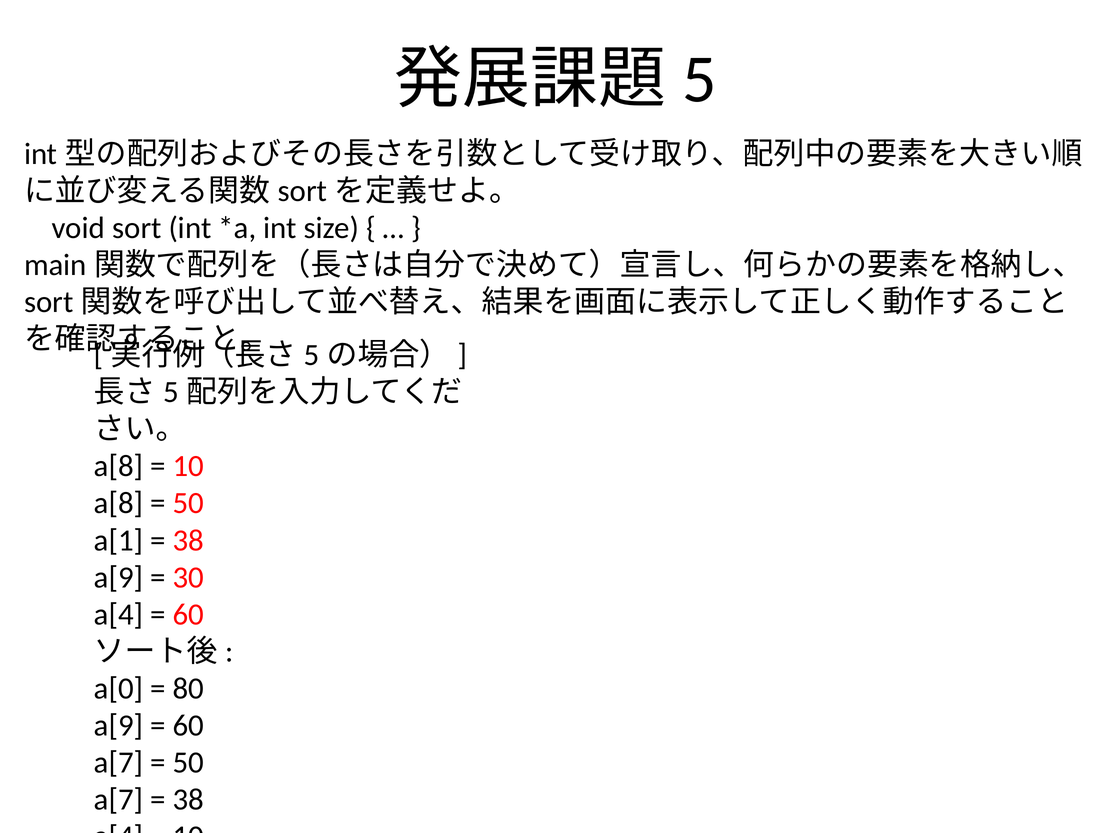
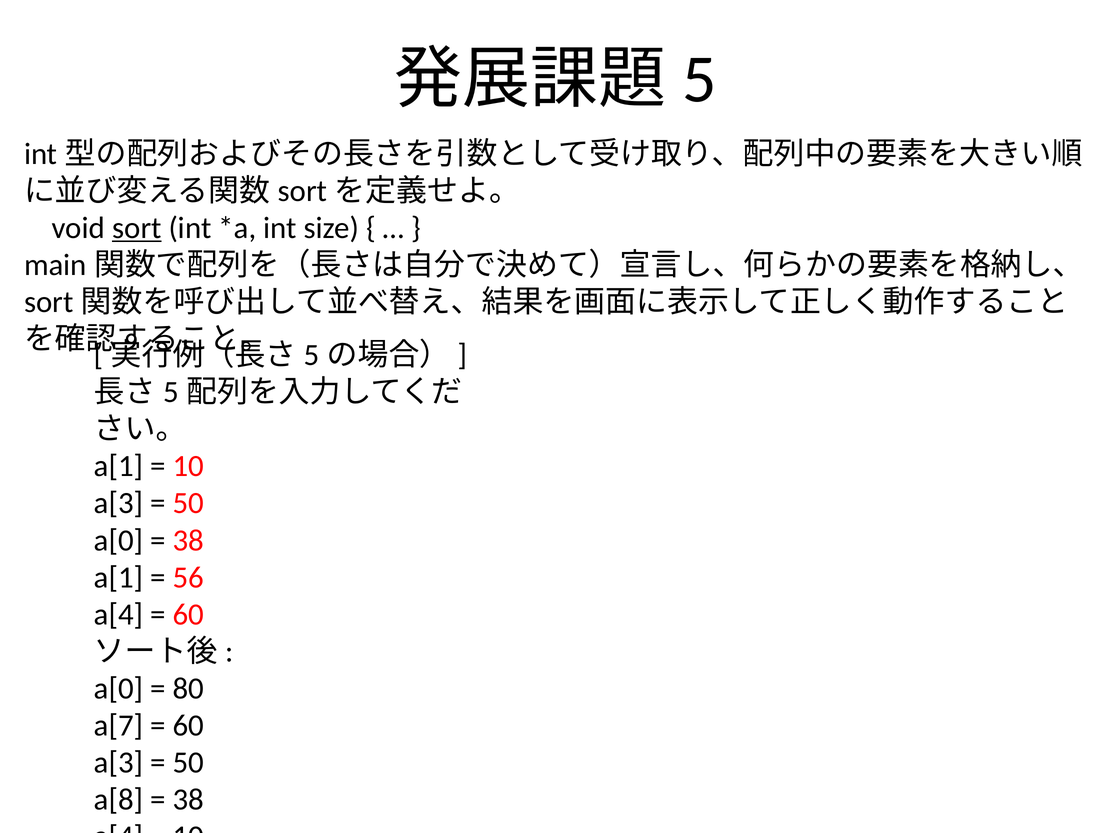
sort underline: none -> present
a[8 at (119, 466): a[8 -> a[1
a[8 at (119, 503): a[8 -> a[3
a[1 at (119, 540): a[1 -> a[0
a[9 at (119, 578): a[9 -> a[1
30: 30 -> 56
a[9 at (119, 726): a[9 -> a[7
a[7 at (119, 763): a[7 -> a[3
a[7 at (119, 800): a[7 -> a[8
